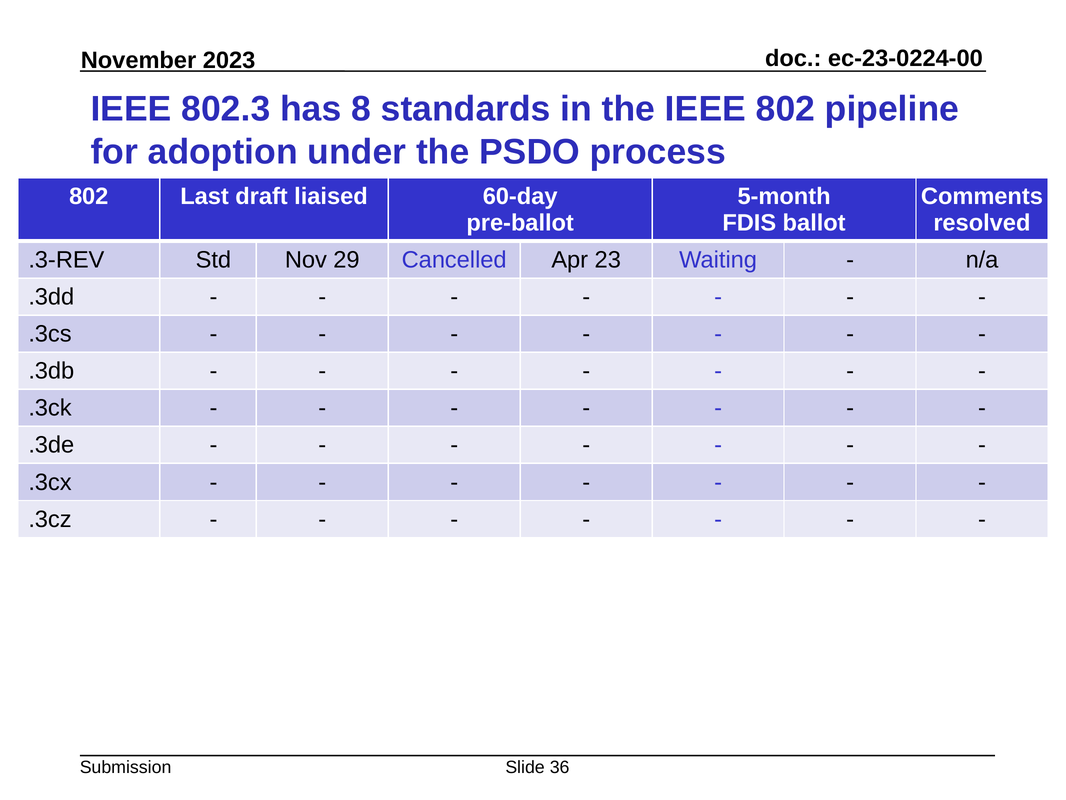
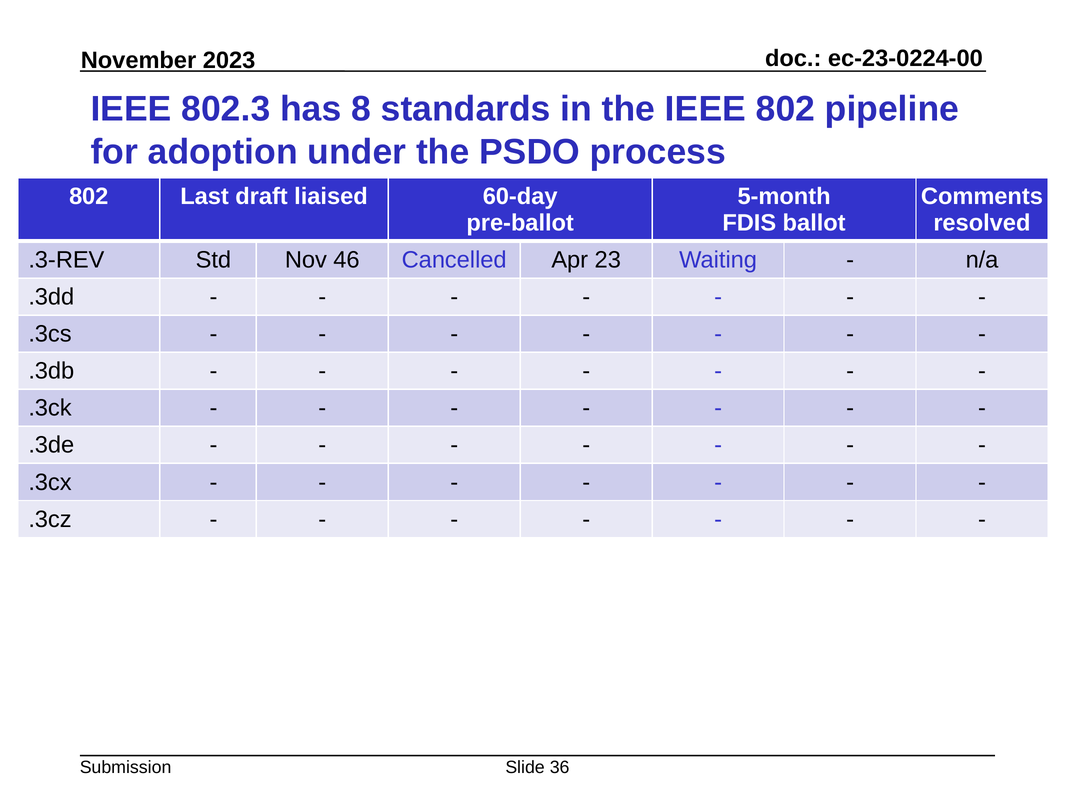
29: 29 -> 46
